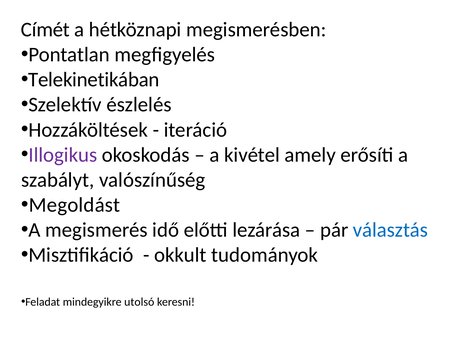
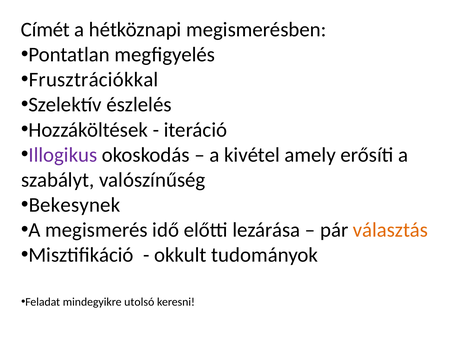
Telekinetikában: Telekinetikában -> Frusztrációkkal
Megoldást: Megoldást -> Bekesynek
választás colour: blue -> orange
